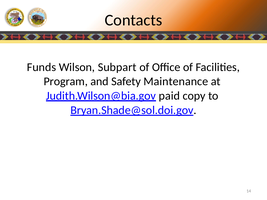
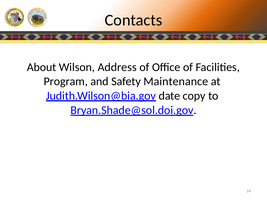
Funds: Funds -> About
Subpart: Subpart -> Address
paid: paid -> date
